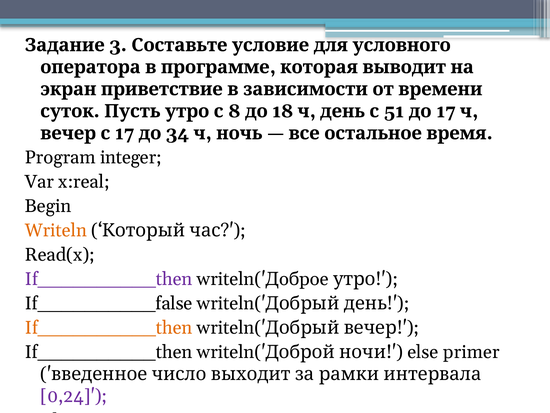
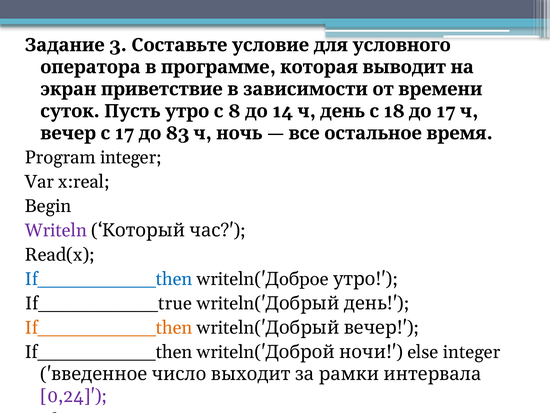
18: 18 -> 14
51: 51 -> 18
34: 34 -> 83
Writeln colour: orange -> purple
If__________then at (109, 279) colour: purple -> blue
If__________false: If__________false -> If__________true
else primer: primer -> integer
